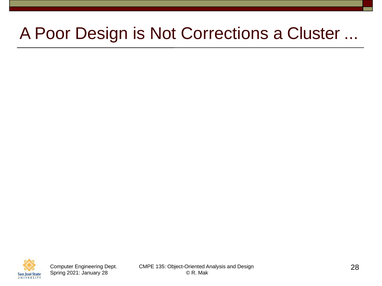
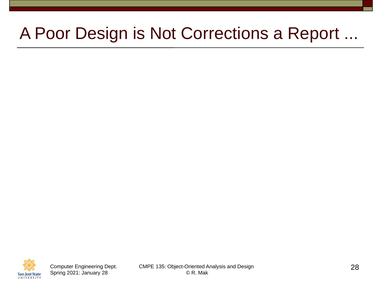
Cluster: Cluster -> Report
